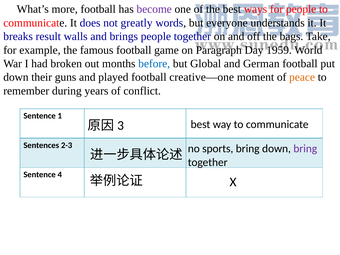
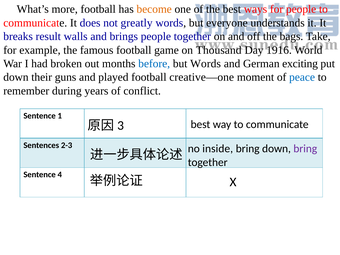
become colour: purple -> orange
Paragraph: Paragraph -> Thousand
1959: 1959 -> 1916
but Global: Global -> Words
German football: football -> exciting
peace colour: orange -> blue
sports: sports -> inside
